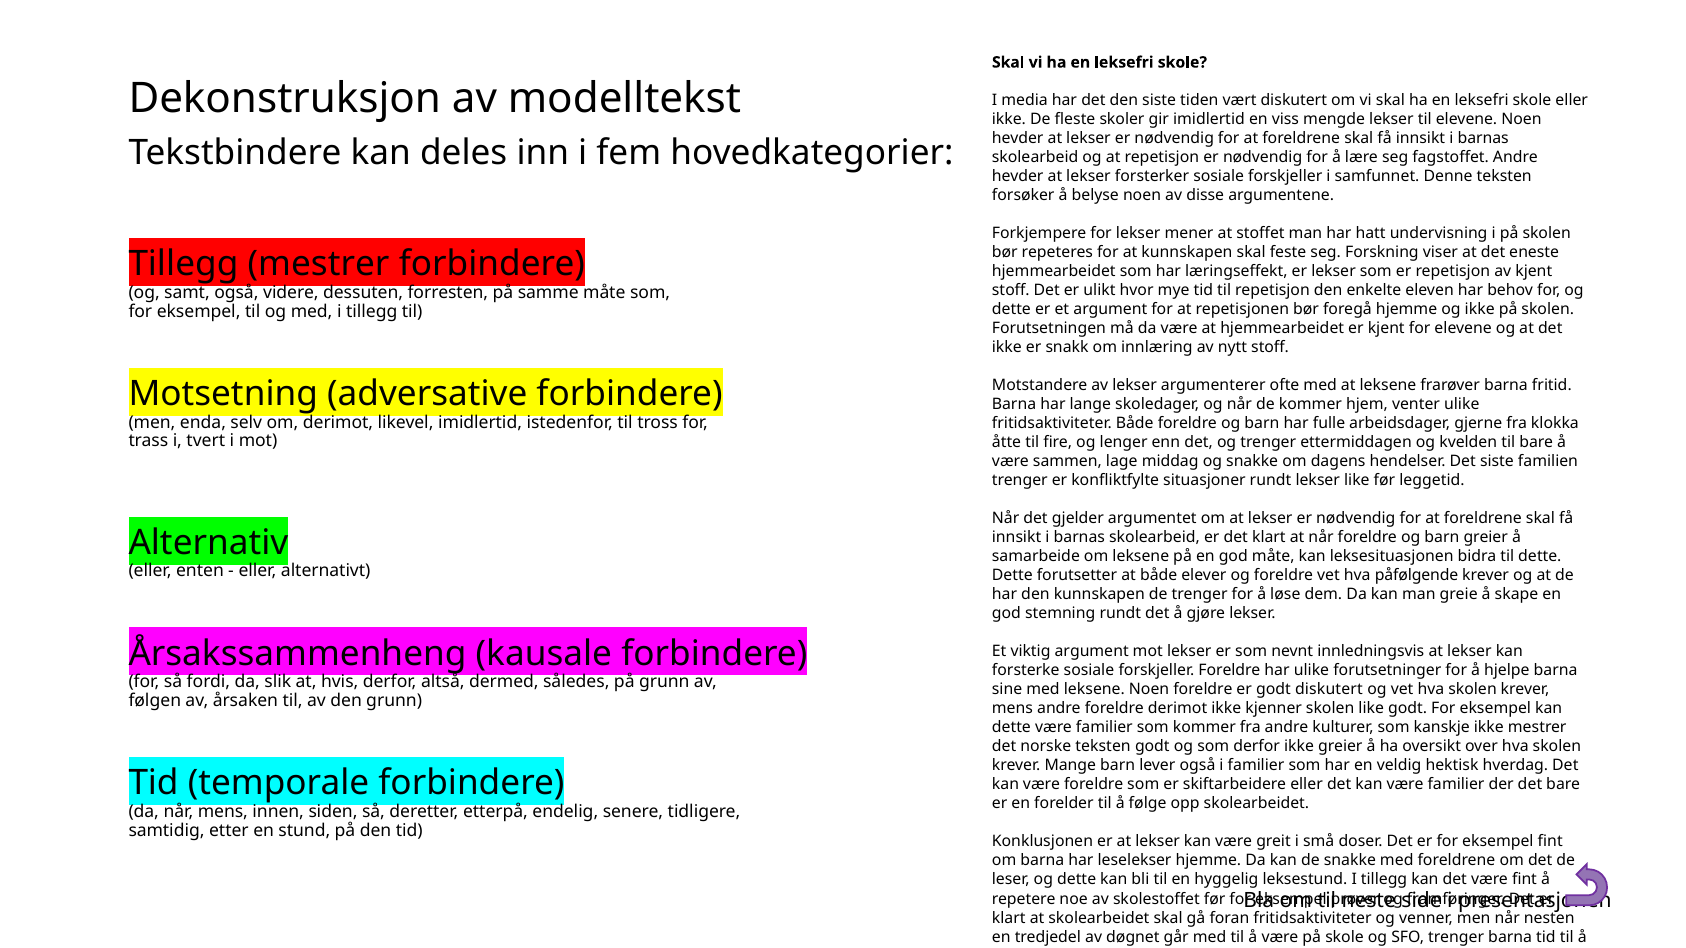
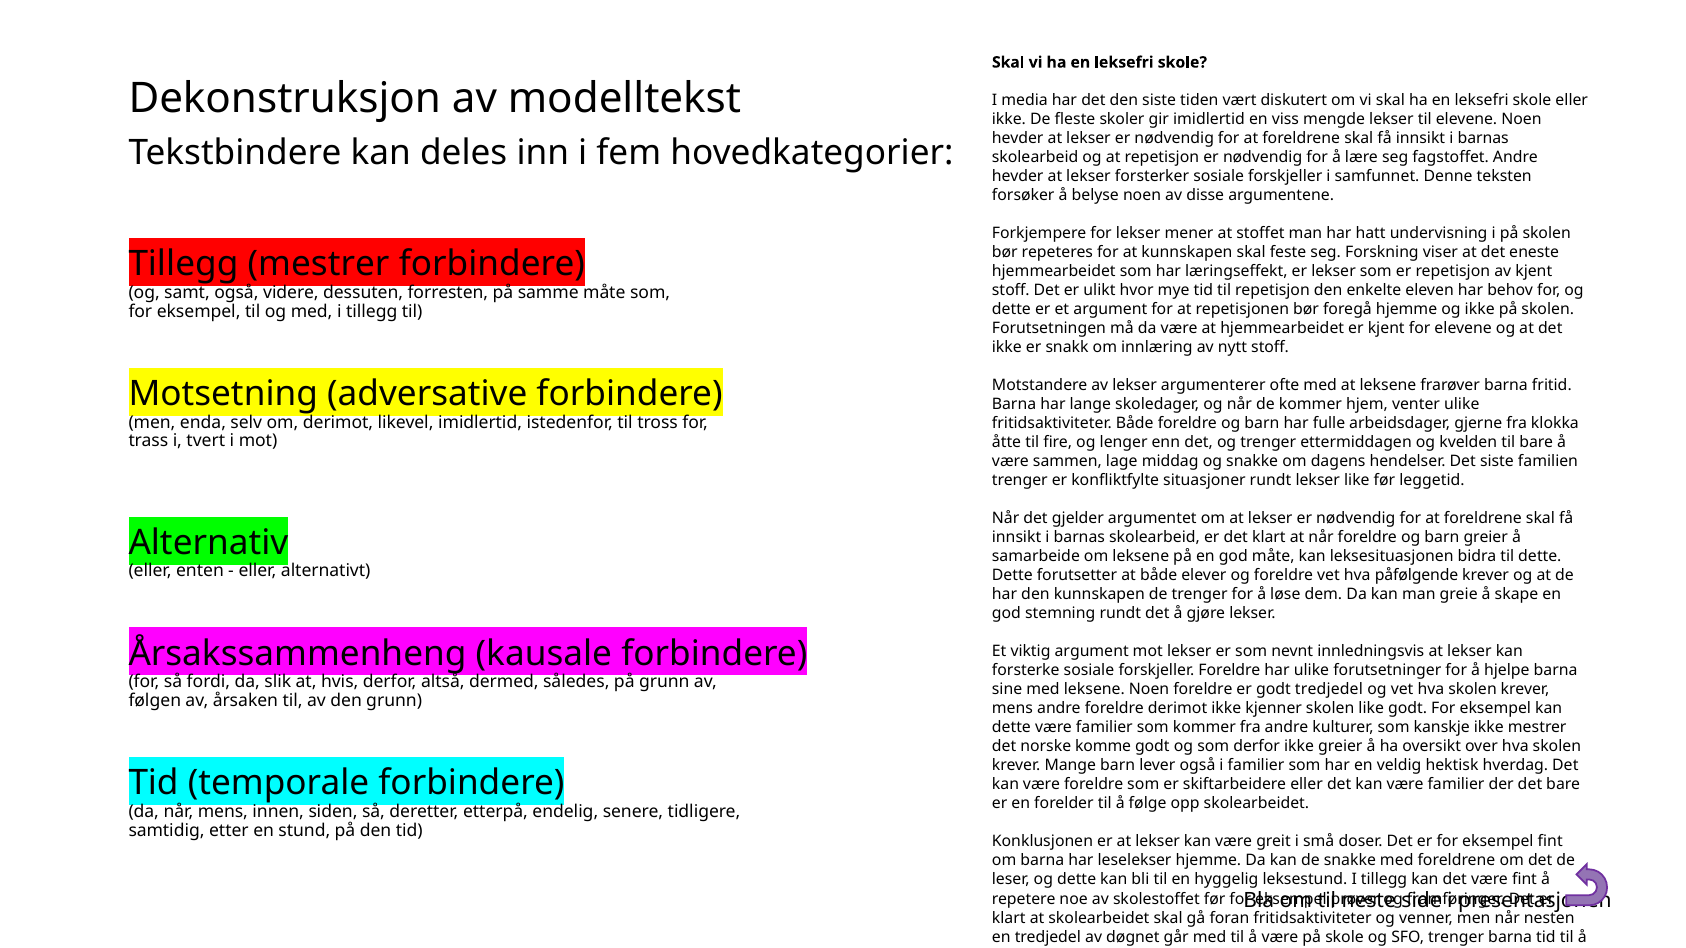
godt diskutert: diskutert -> tredjedel
norske teksten: teksten -> komme
